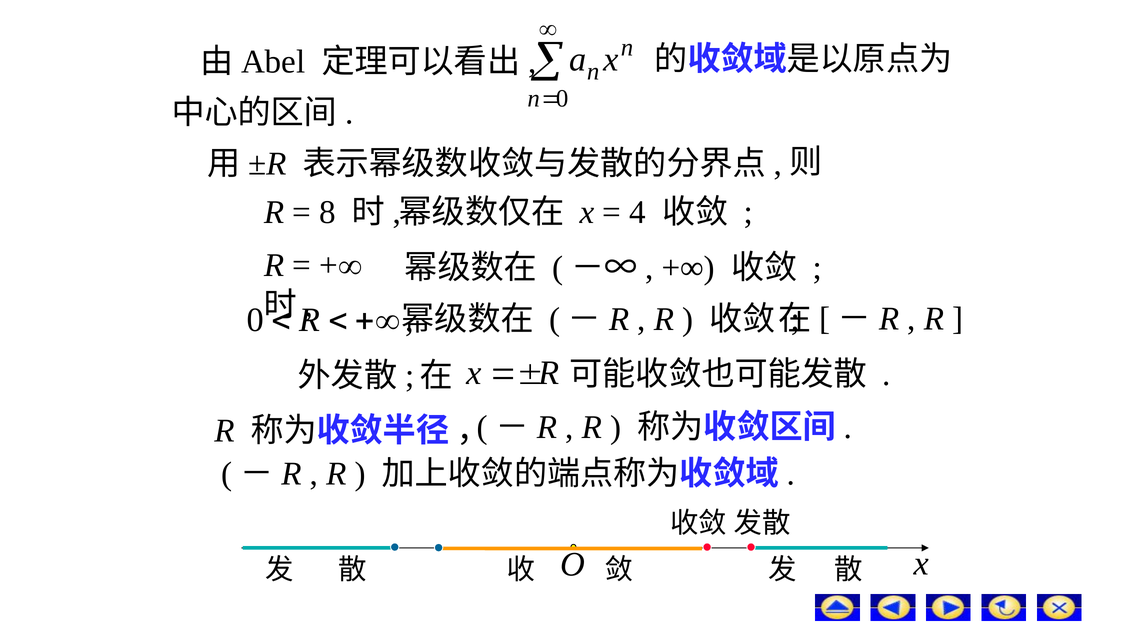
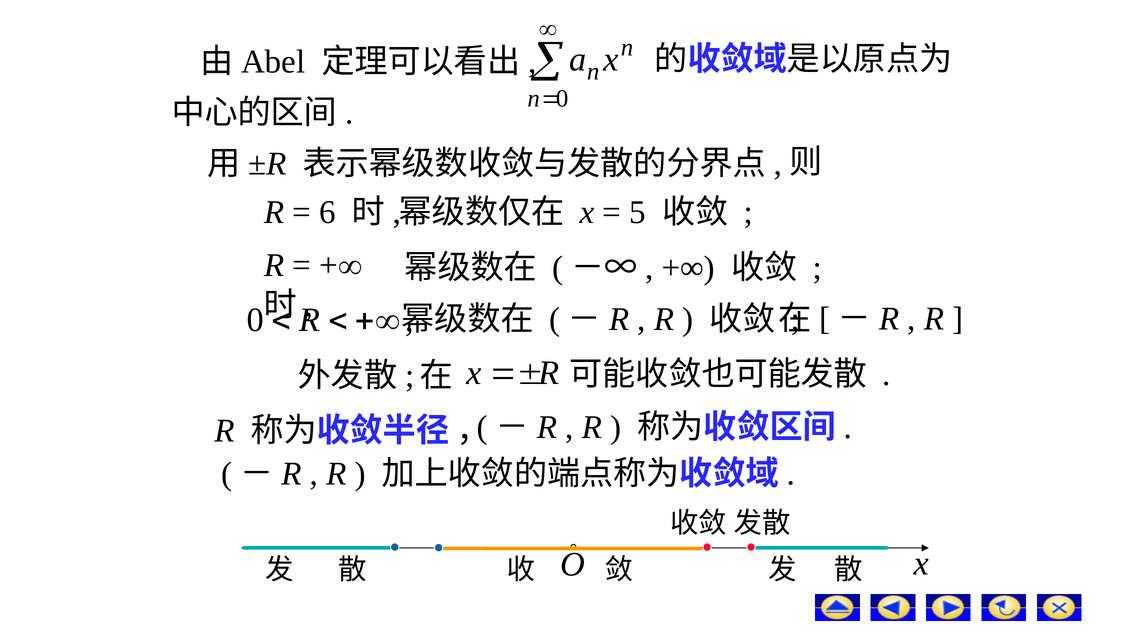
8: 8 -> 6
4: 4 -> 5
